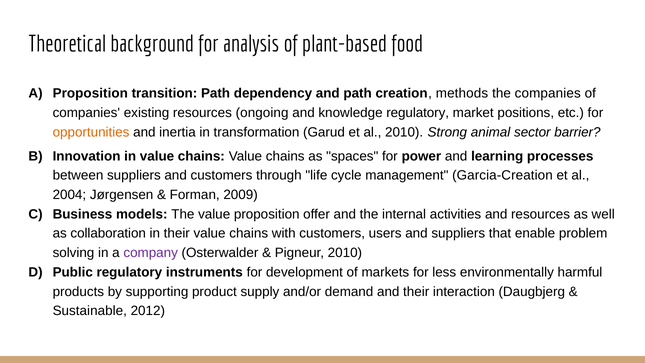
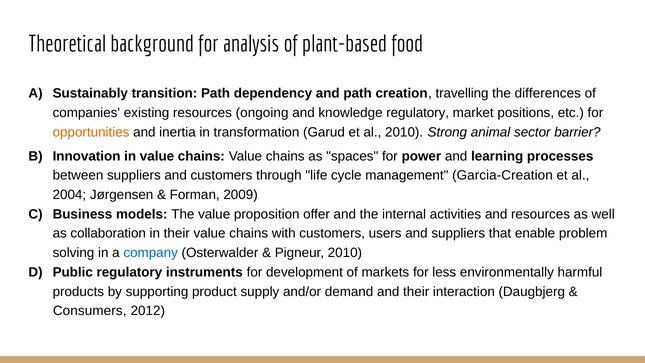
A Proposition: Proposition -> Sustainably
methods: methods -> travelling
the companies: companies -> differences
company colour: purple -> blue
Sustainable: Sustainable -> Consumers
